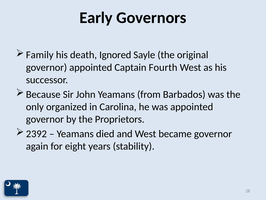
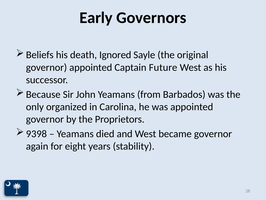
Family: Family -> Beliefs
Fourth: Fourth -> Future
2392: 2392 -> 9398
